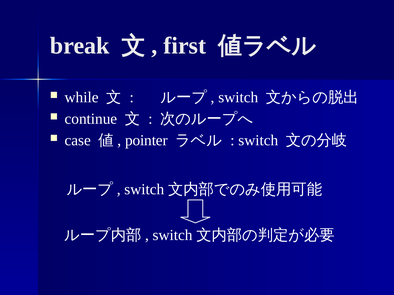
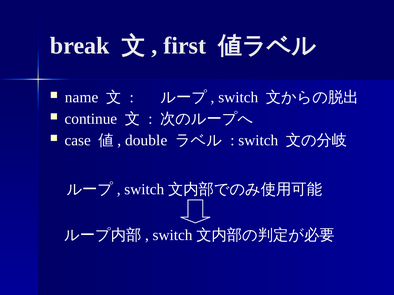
while: while -> name
pointer: pointer -> double
